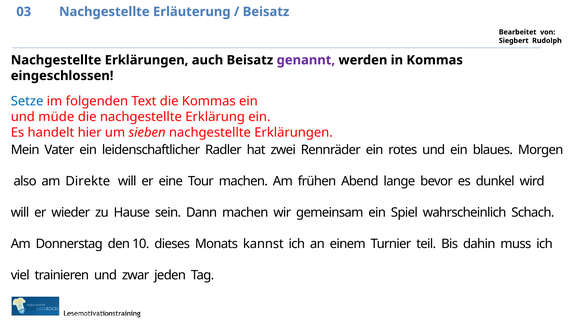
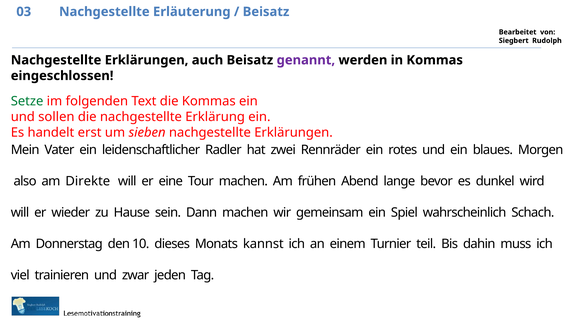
Setze colour: blue -> green
müde: müde -> sollen
hier: hier -> erst
